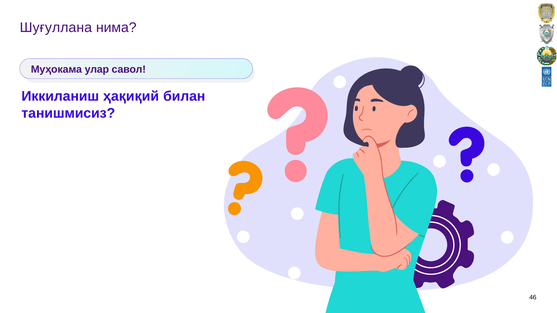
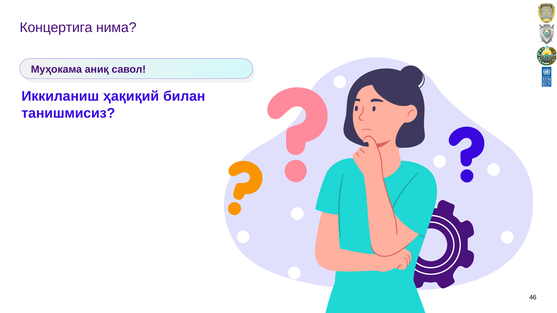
Шуғуллана: Шуғуллана -> Концeртига
улар: улар -> аниқ
